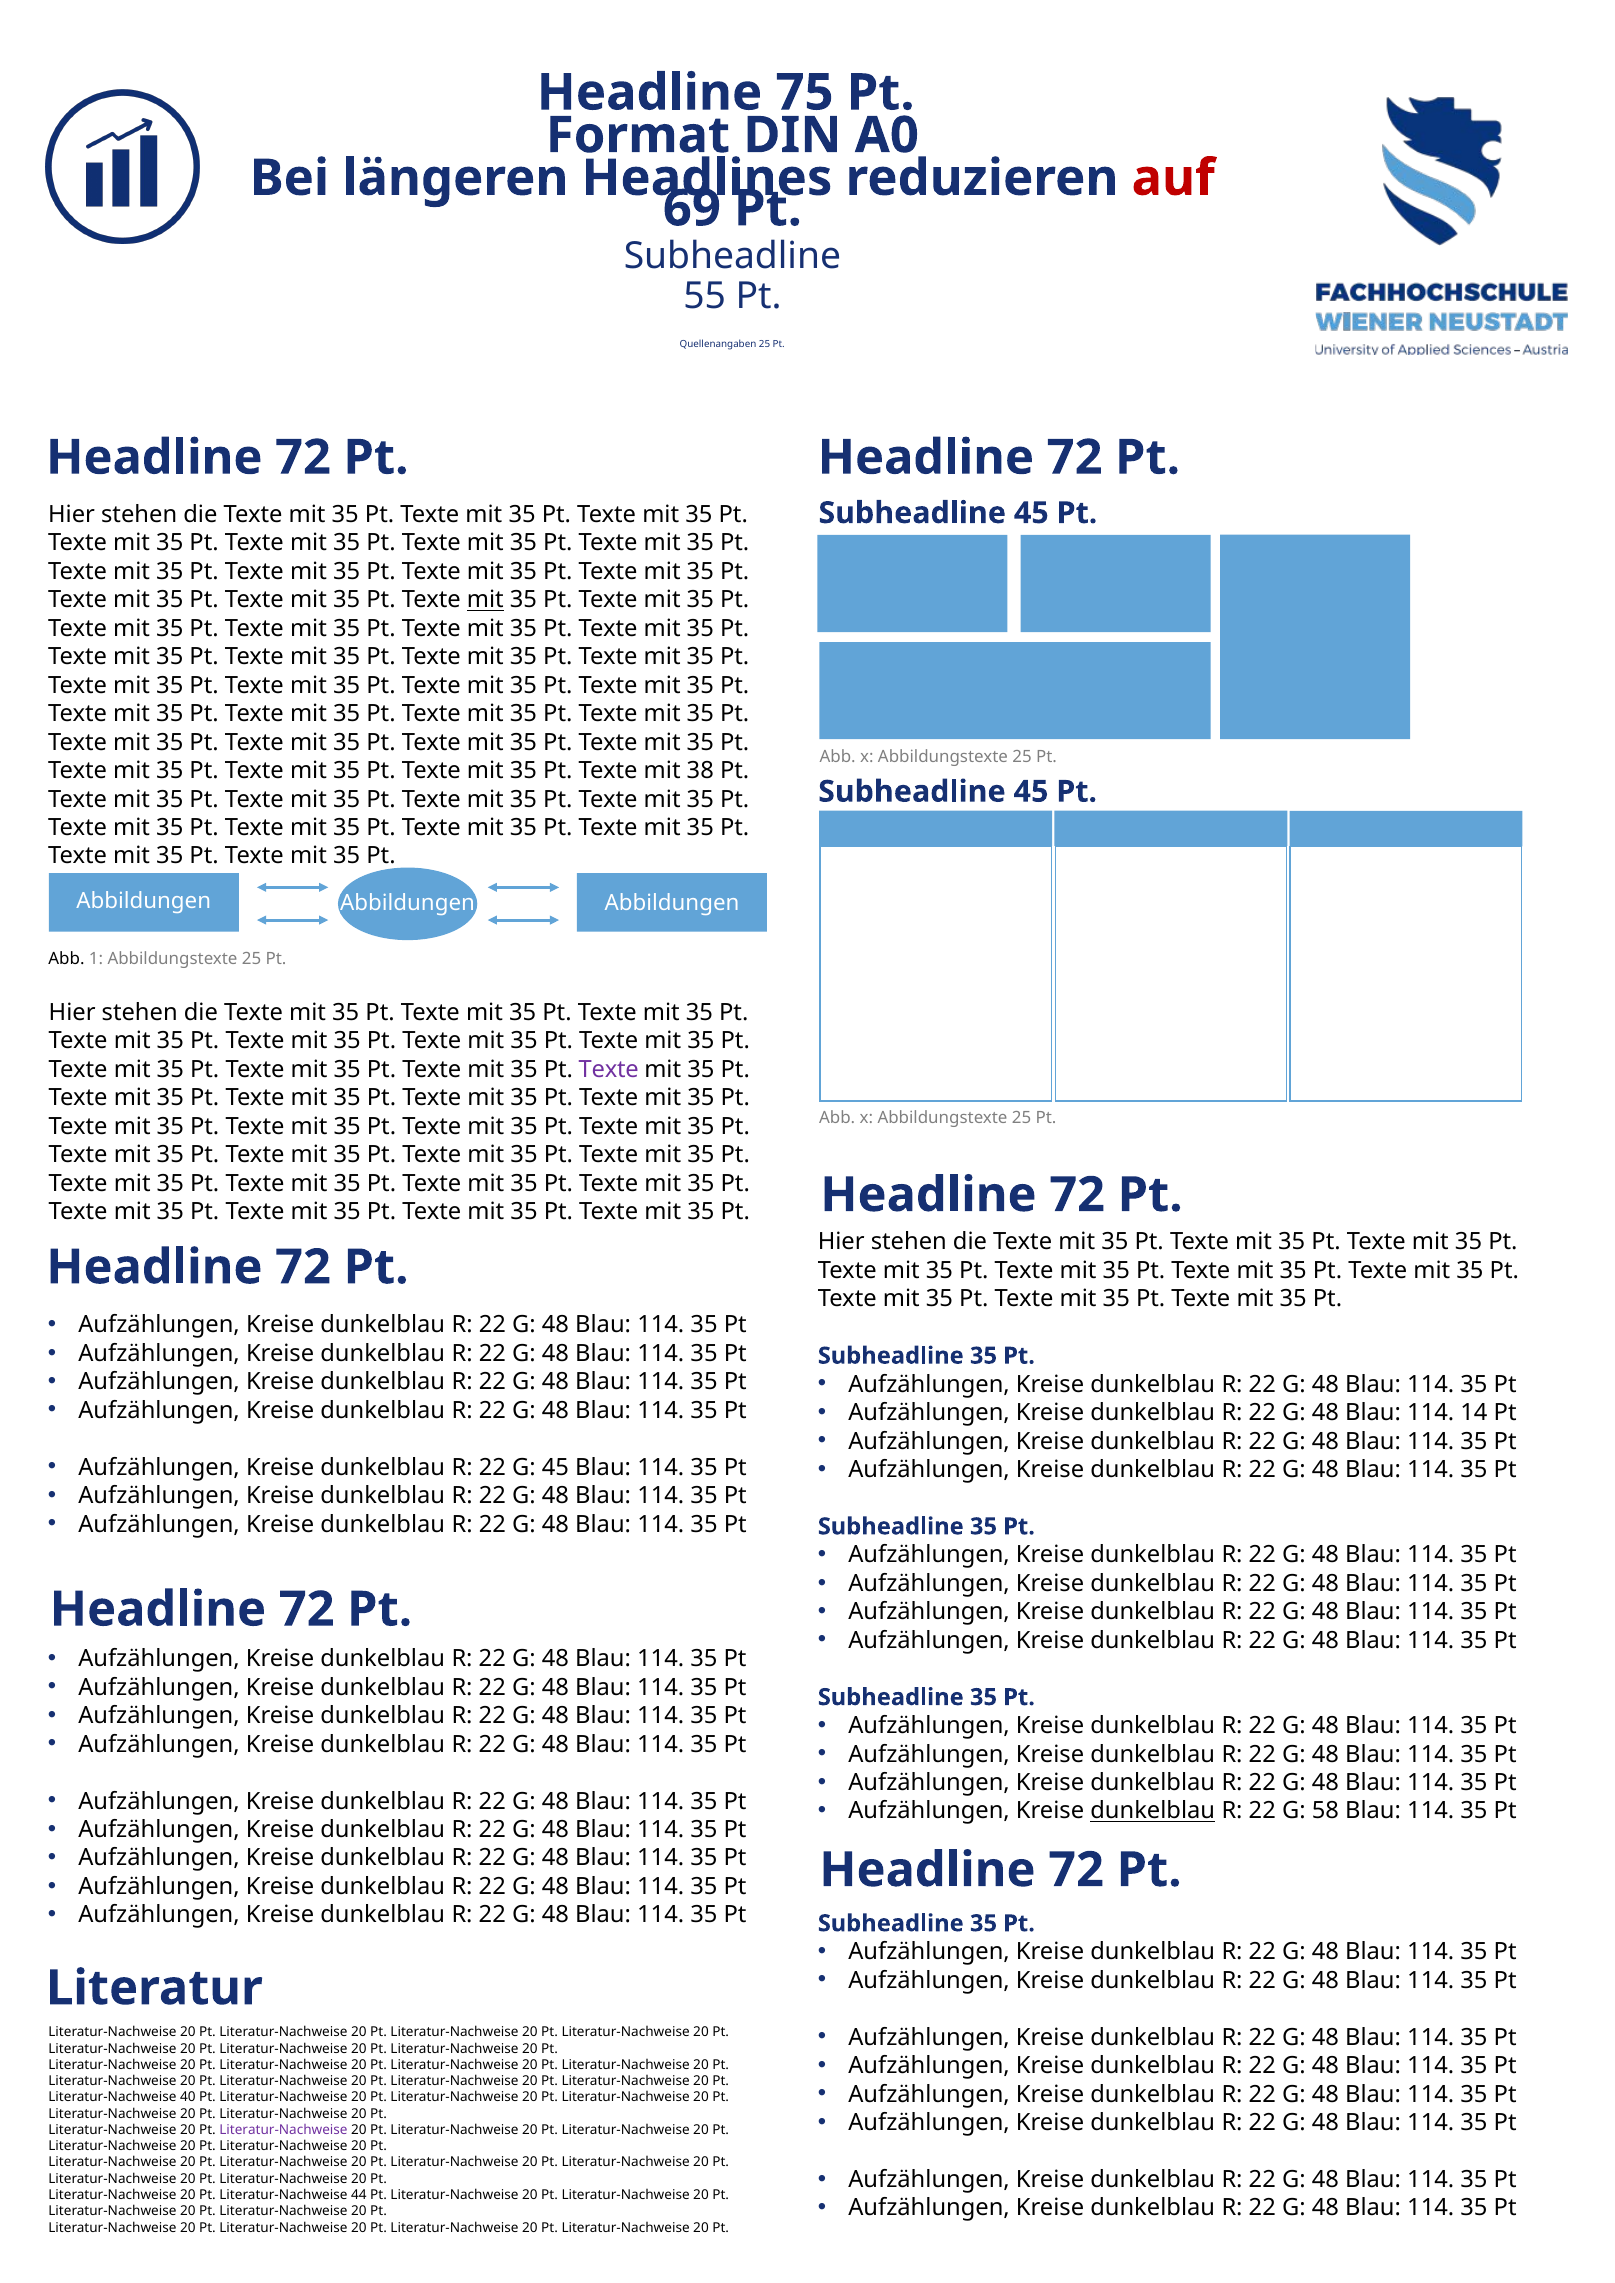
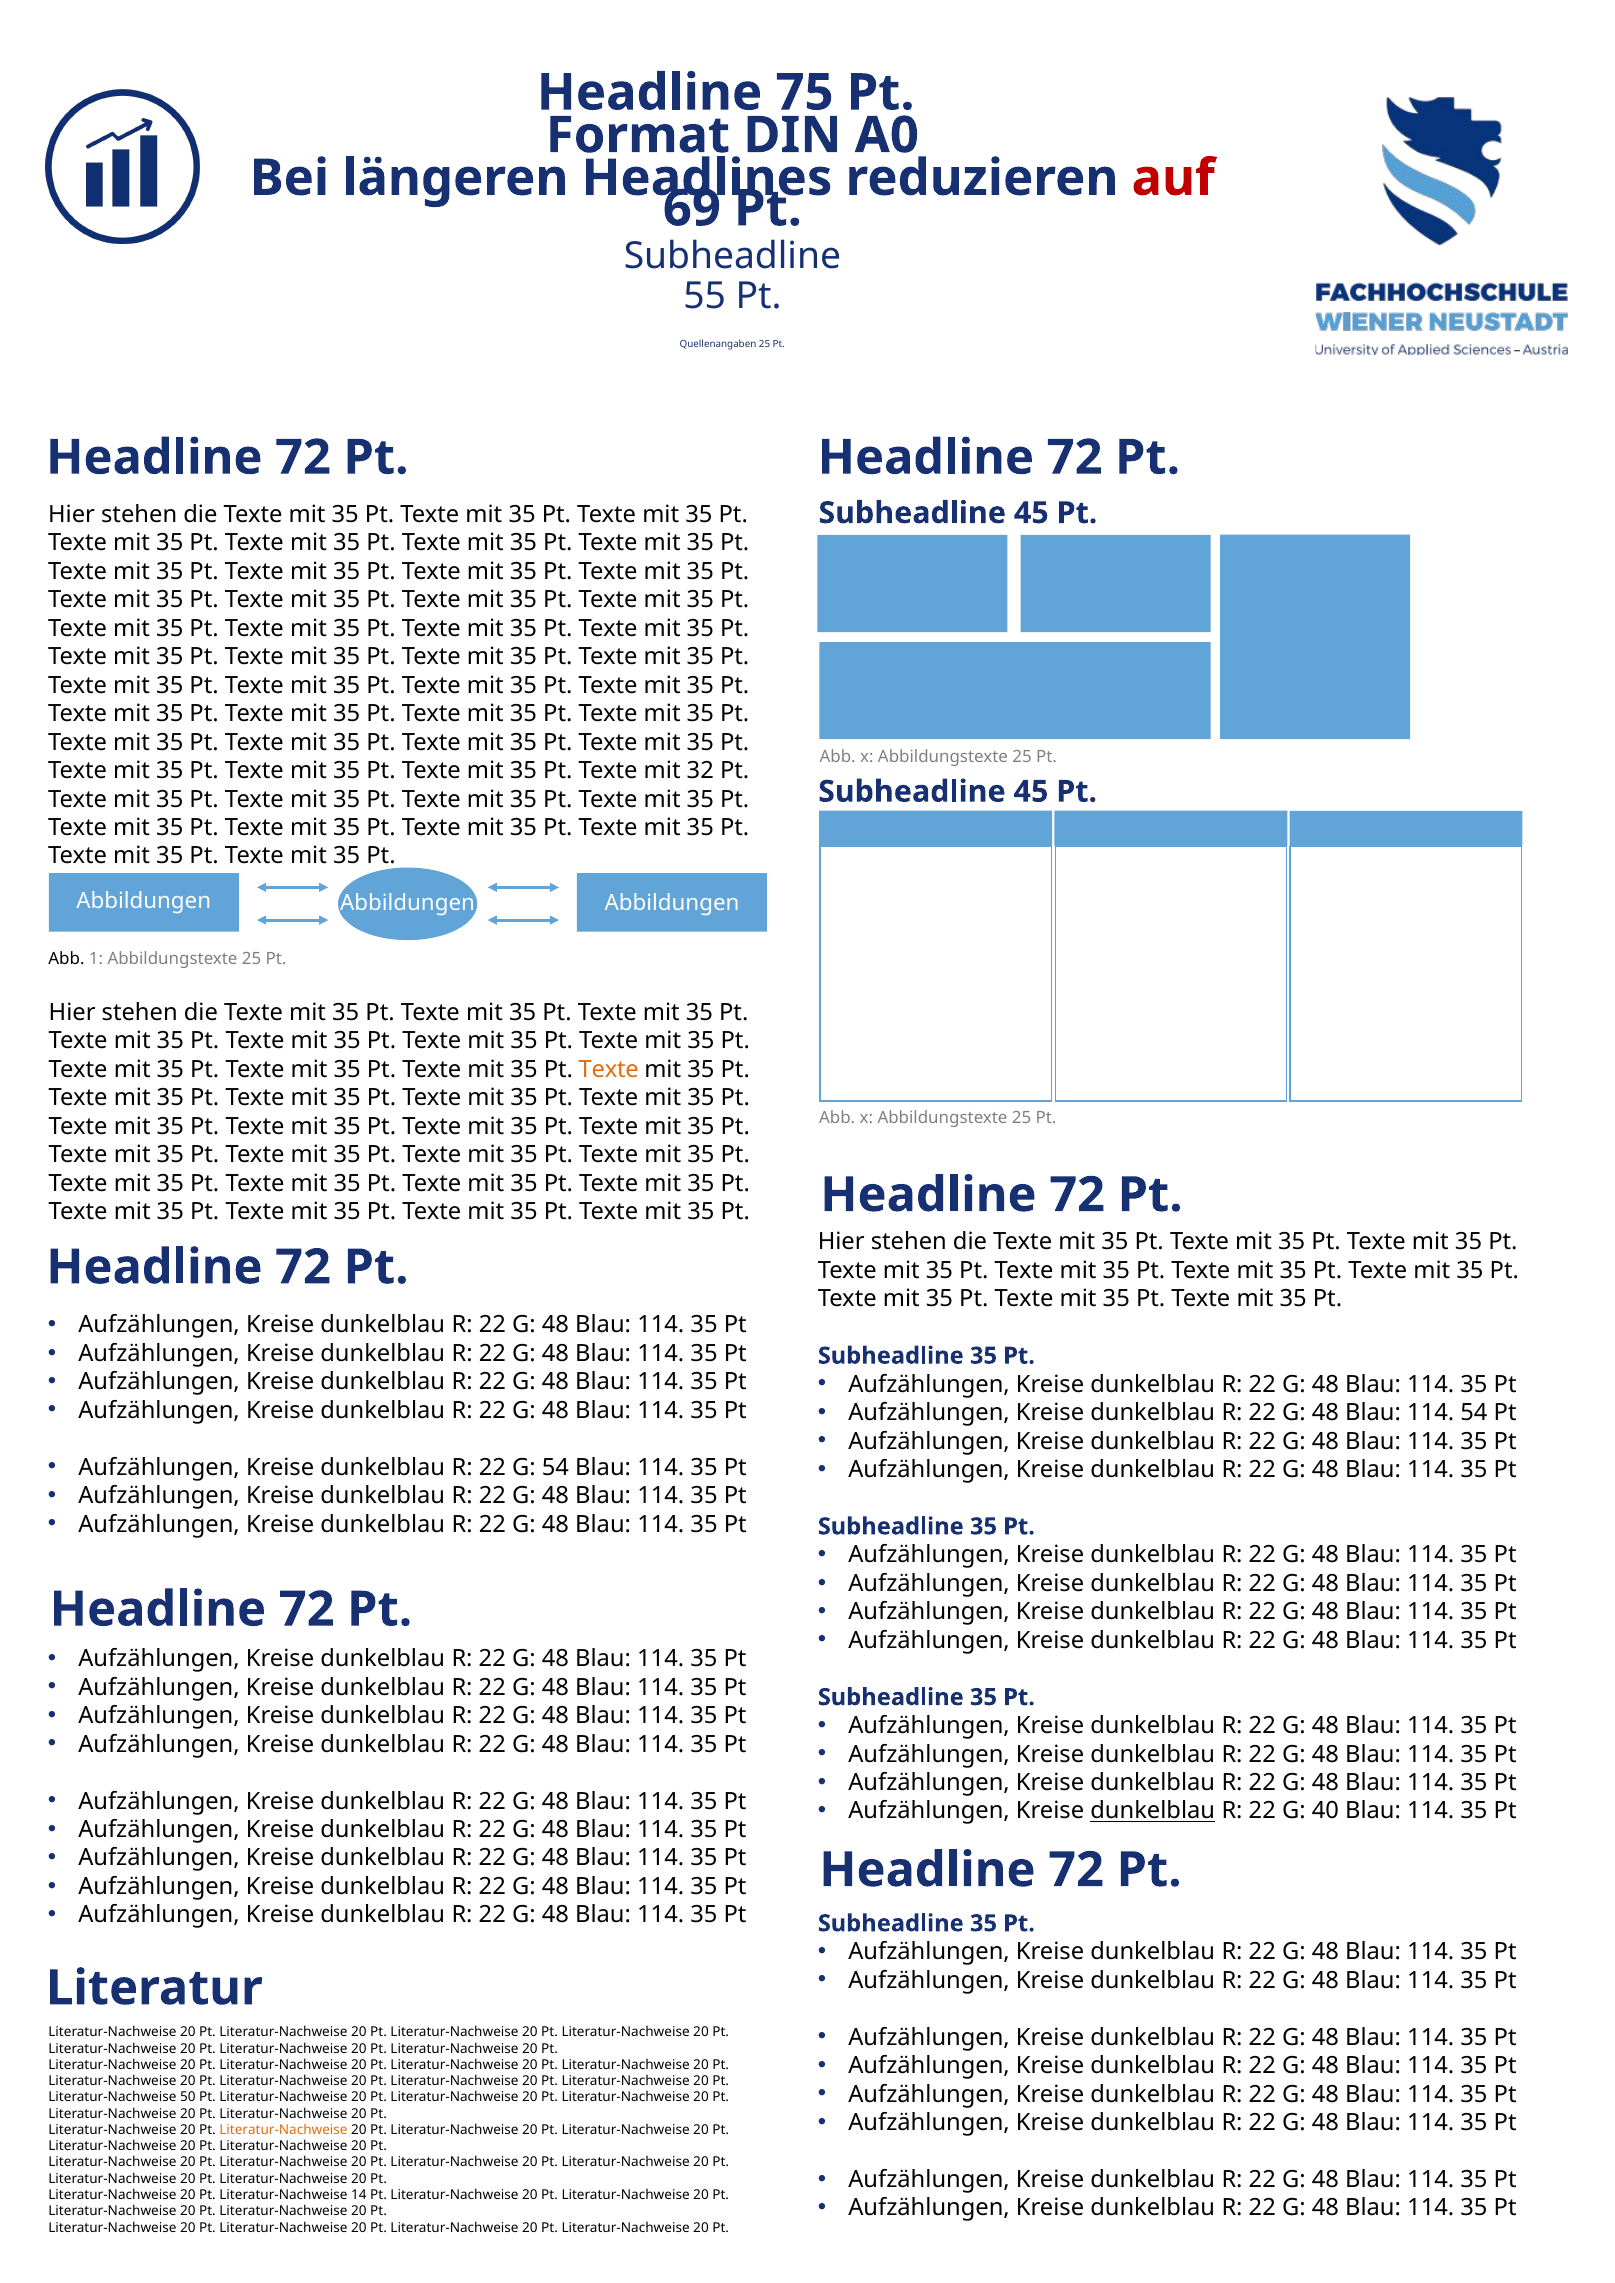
mit at (485, 600) underline: present -> none
38: 38 -> 32
Texte at (609, 1070) colour: purple -> orange
114 14: 14 -> 54
G 45: 45 -> 54
58: 58 -> 40
40: 40 -> 50
Literatur-Nachweise at (283, 2130) colour: purple -> orange
44: 44 -> 14
